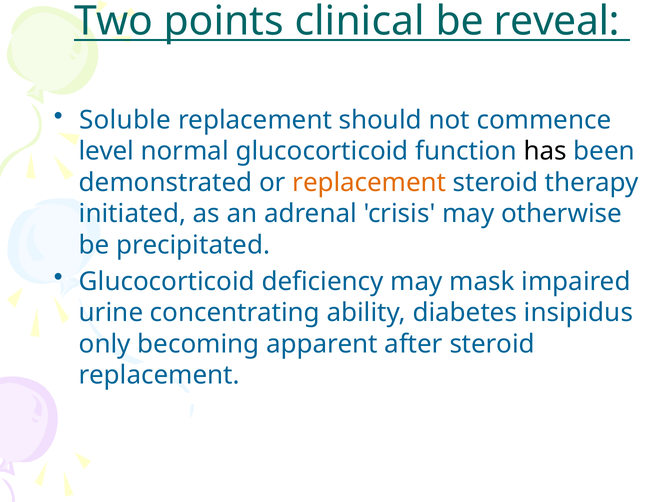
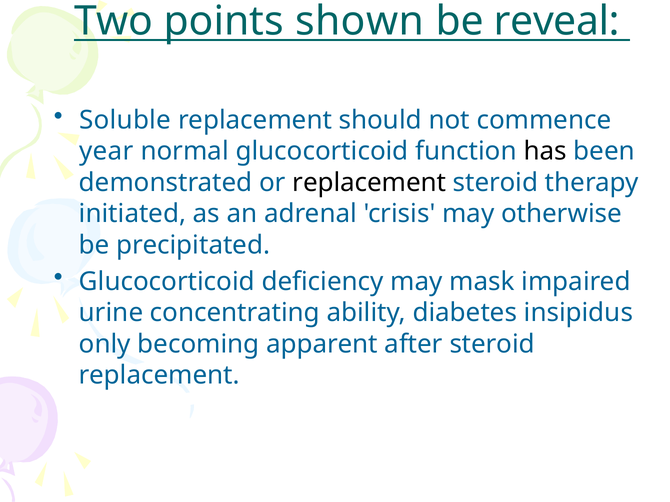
clinical: clinical -> shown
level: level -> year
replacement at (369, 183) colour: orange -> black
